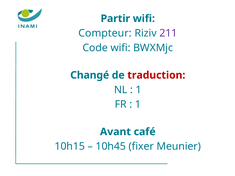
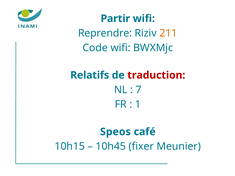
Compteur: Compteur -> Reprendre
211 colour: purple -> orange
Changé: Changé -> Relatifs
1 at (139, 90): 1 -> 7
Avant: Avant -> Speos
